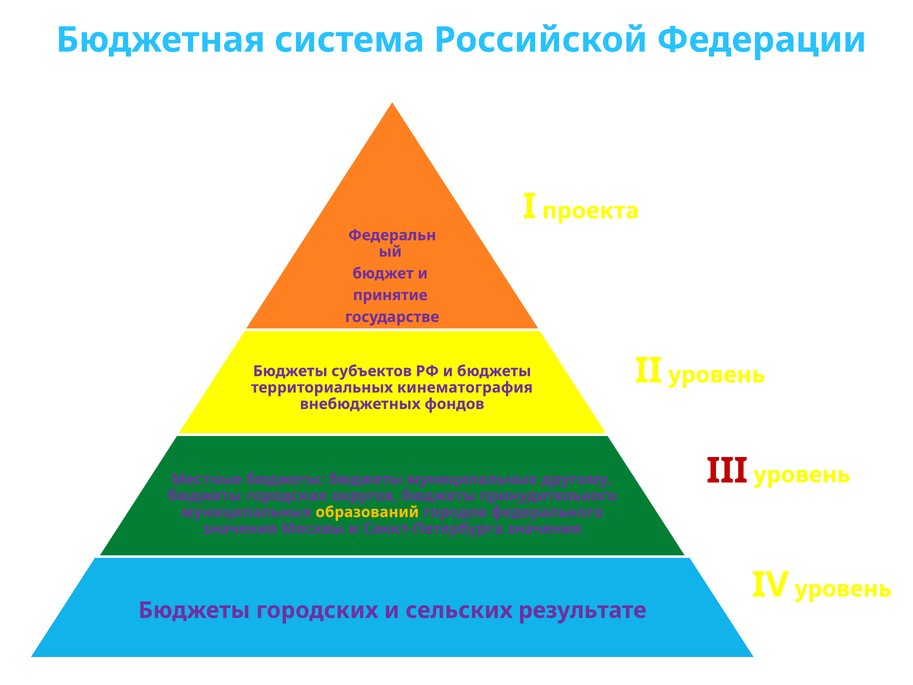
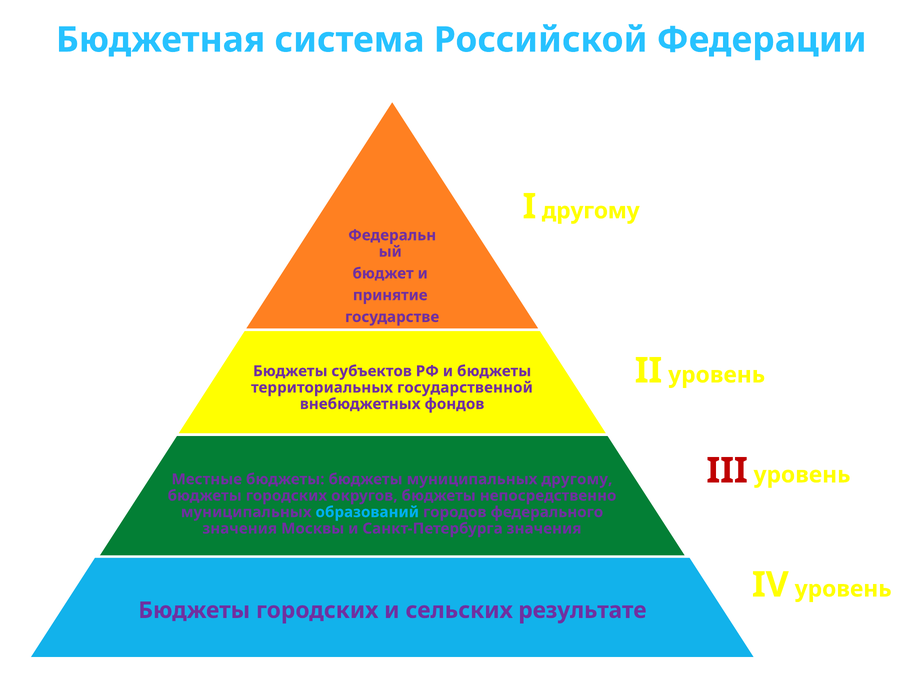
проекта at (591, 211): проекта -> другому
кинематография: кинематография -> государственной
принудительного: принудительного -> непосредственно
образований colour: yellow -> light blue
